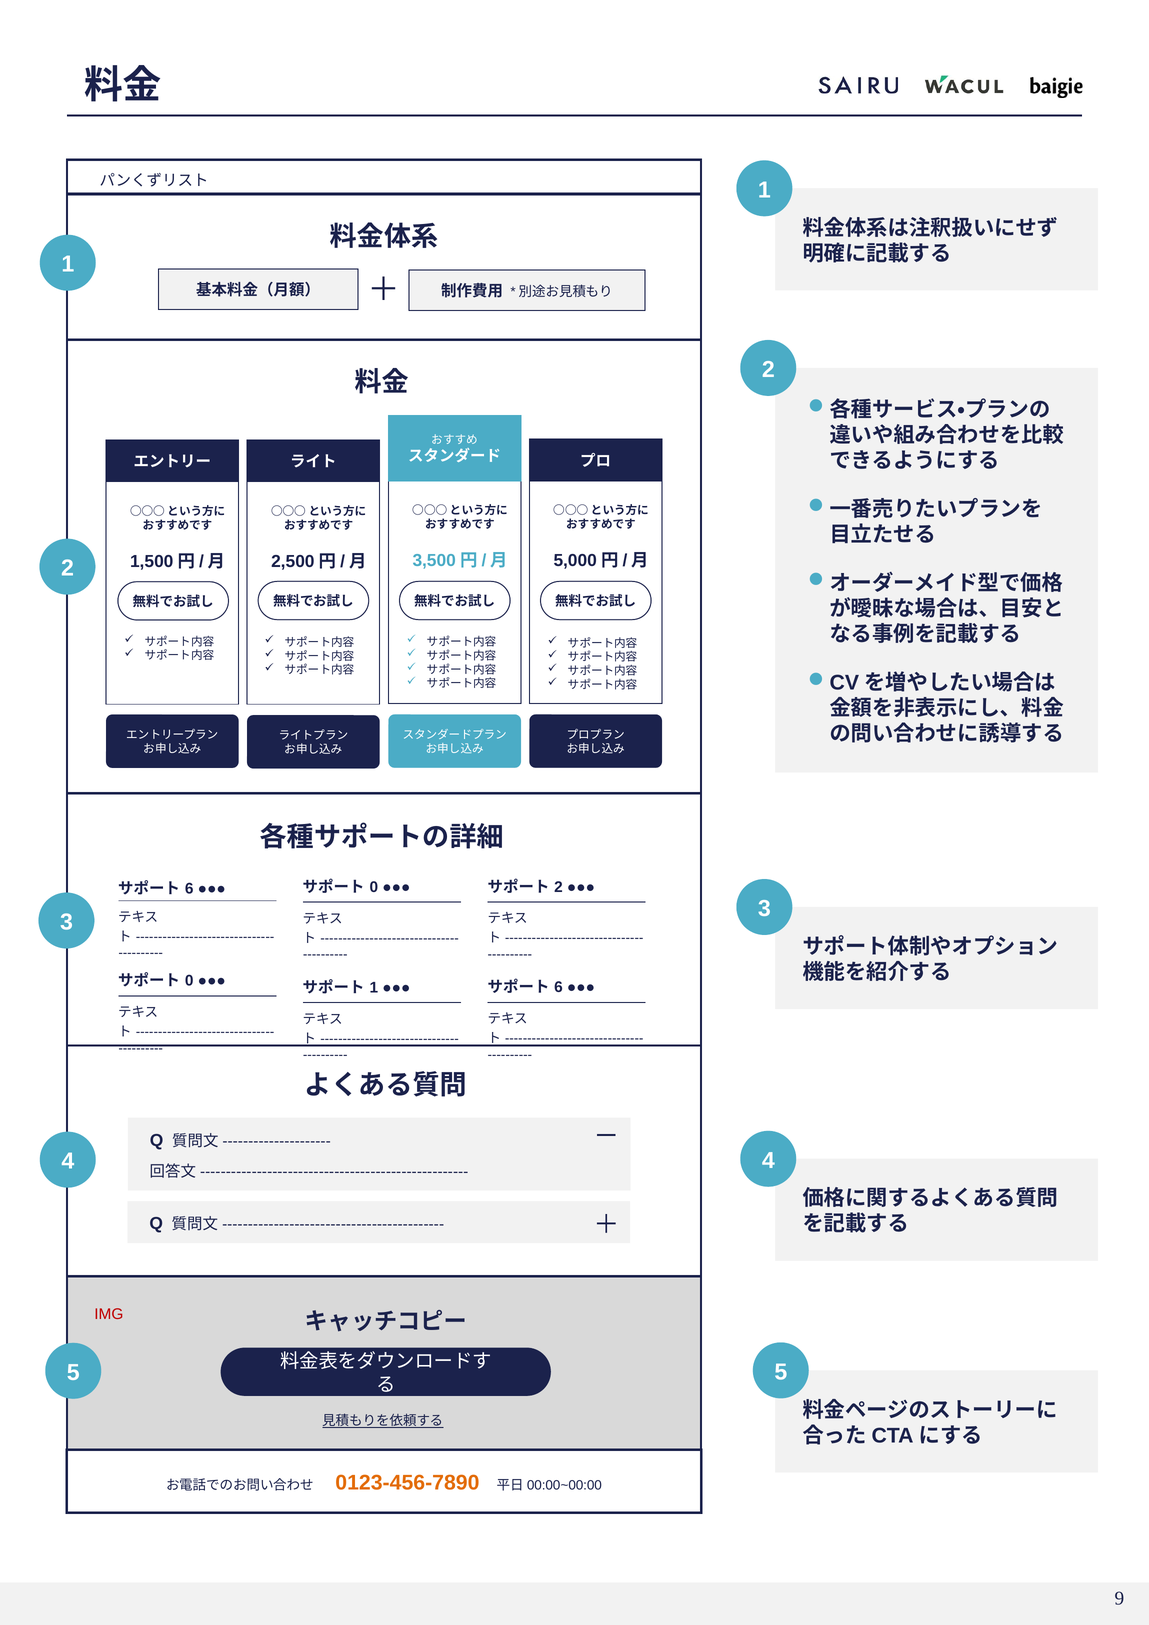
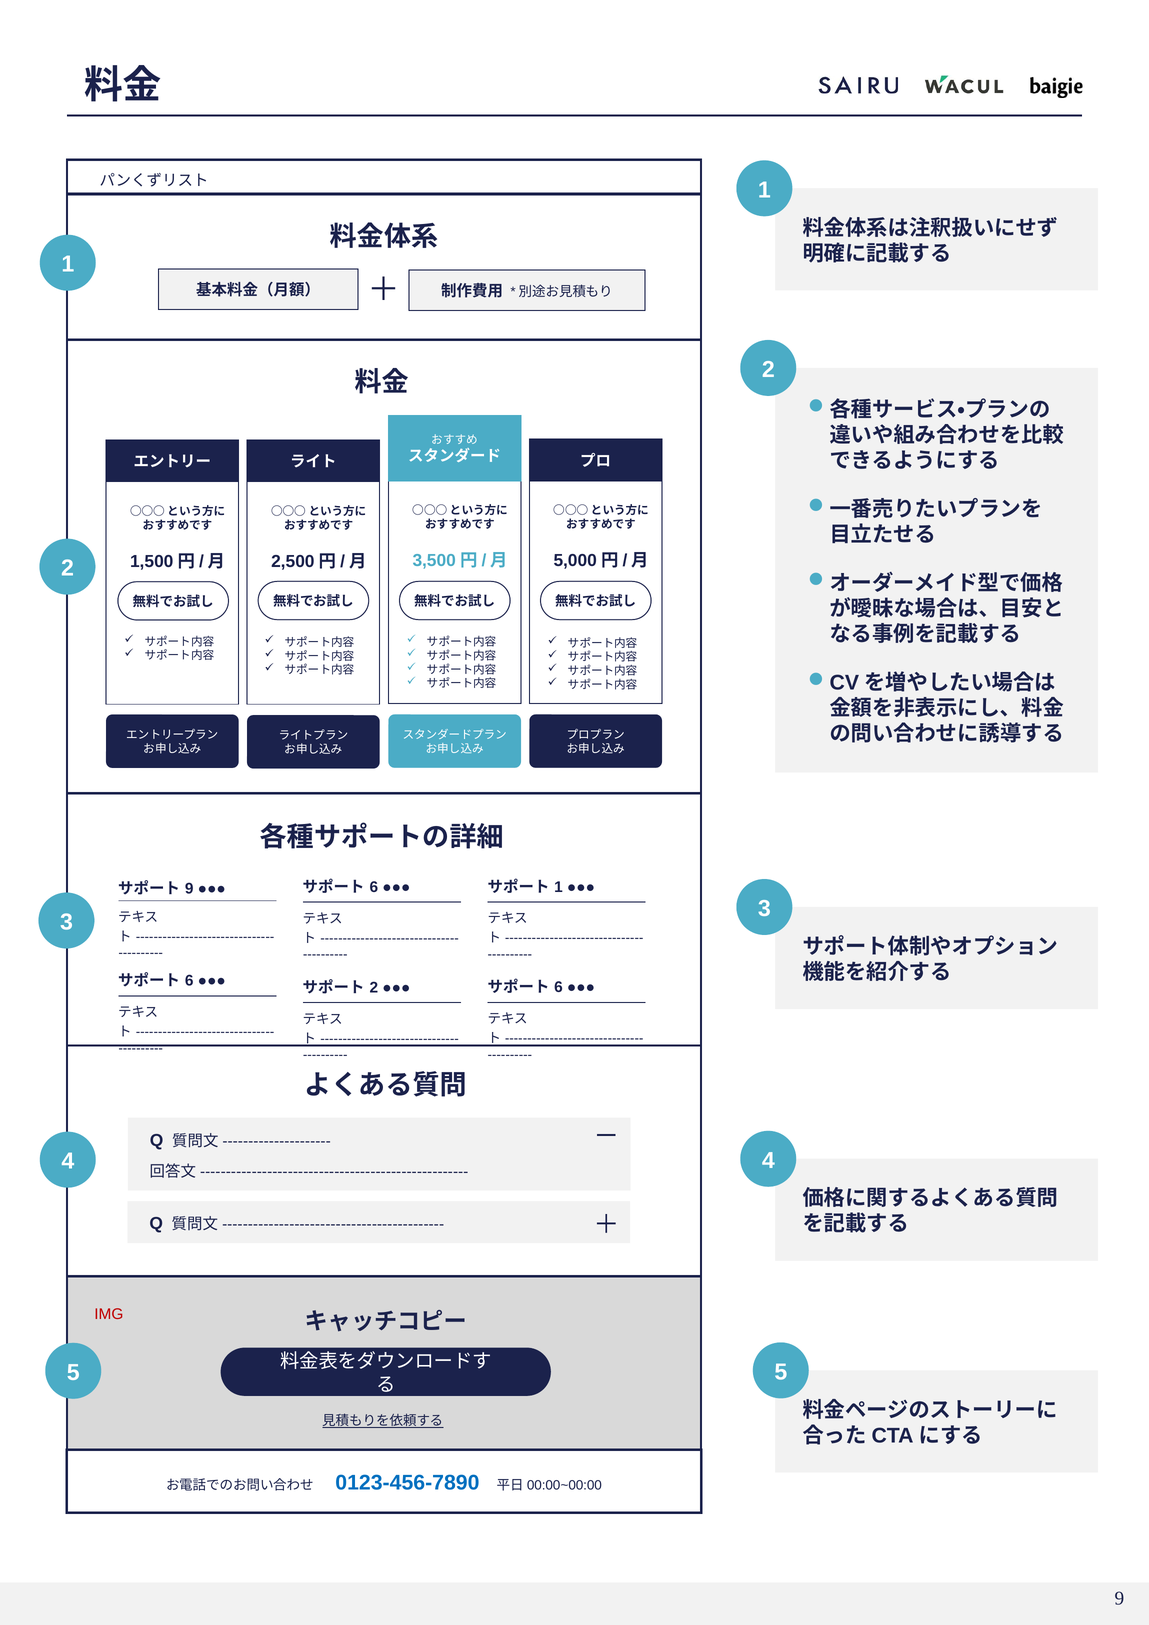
2 at (558, 887): 2 -> 1
0 at (374, 887): 0 -> 6
6 at (189, 888): 6 -> 9
0 at (189, 981): 0 -> 6
1 at (374, 988): 1 -> 2
0123-456-7890 colour: orange -> blue
